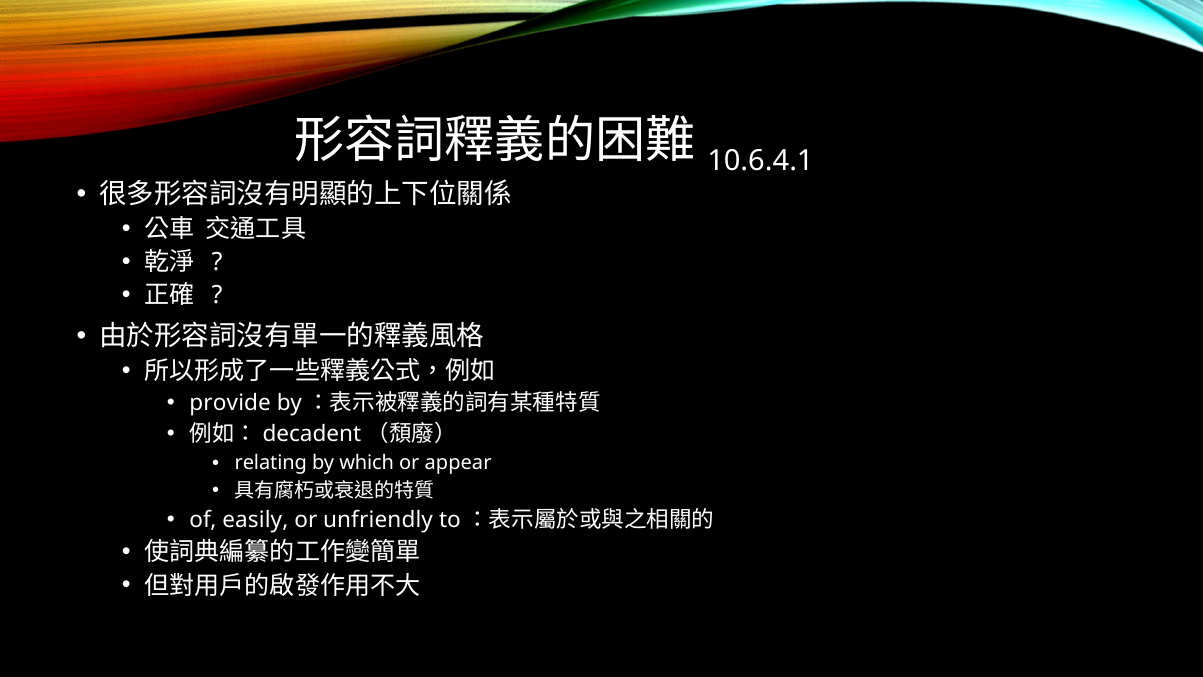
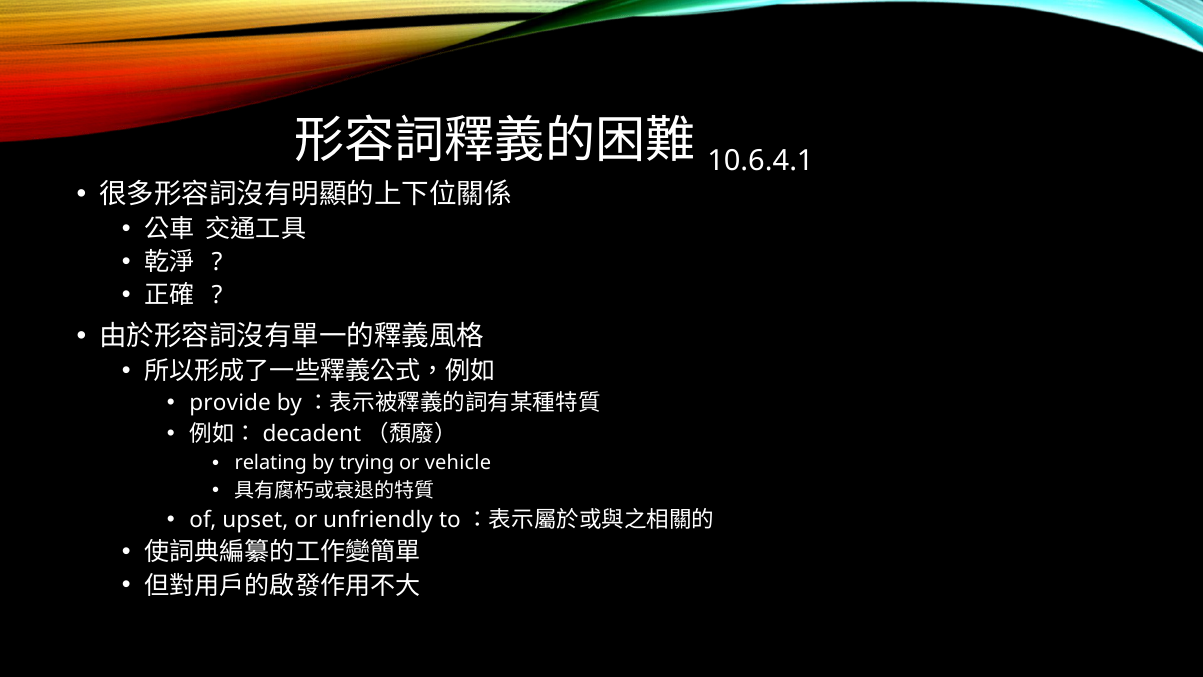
which: which -> trying
appear: appear -> vehicle
easily: easily -> upset
